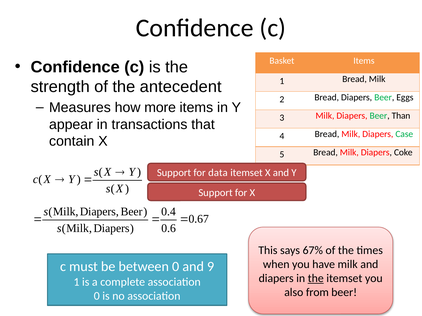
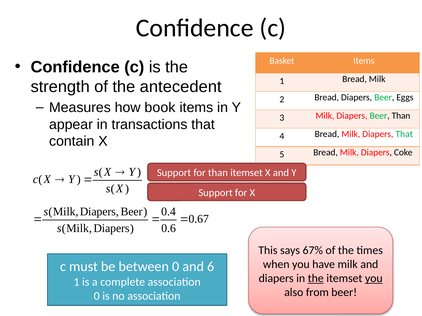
more: more -> book
Diapers Case: Case -> That
for data: data -> than
and 9: 9 -> 6
you at (374, 279) underline: none -> present
